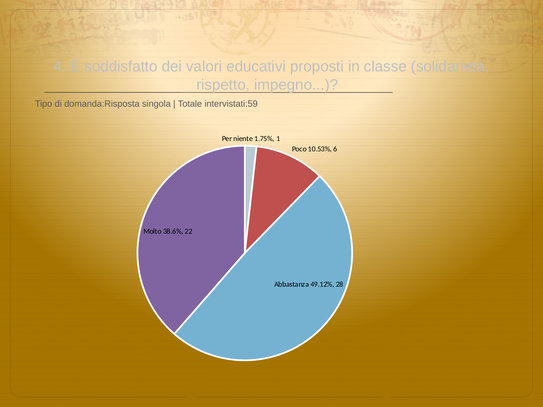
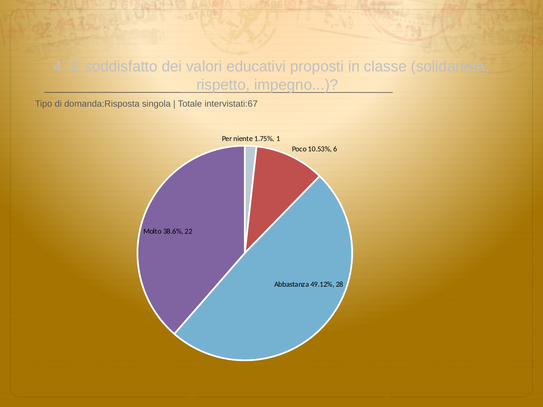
intervistati:59: intervistati:59 -> intervistati:67
